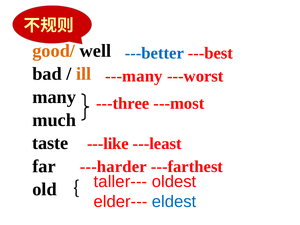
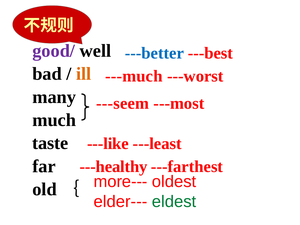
good/ colour: orange -> purple
---many: ---many -> ---much
---three: ---three -> ---seem
---harder: ---harder -> ---healthy
taller---: taller--- -> more---
eldest colour: blue -> green
